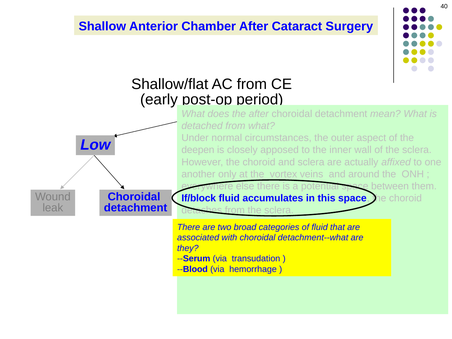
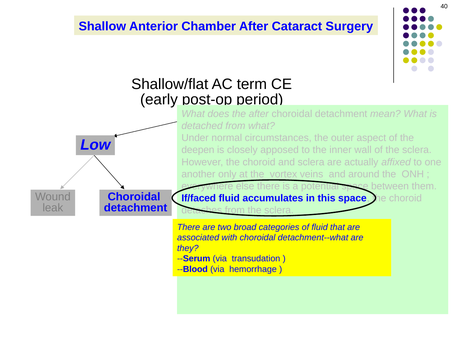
AC from: from -> term
If/block: If/block -> If/faced
